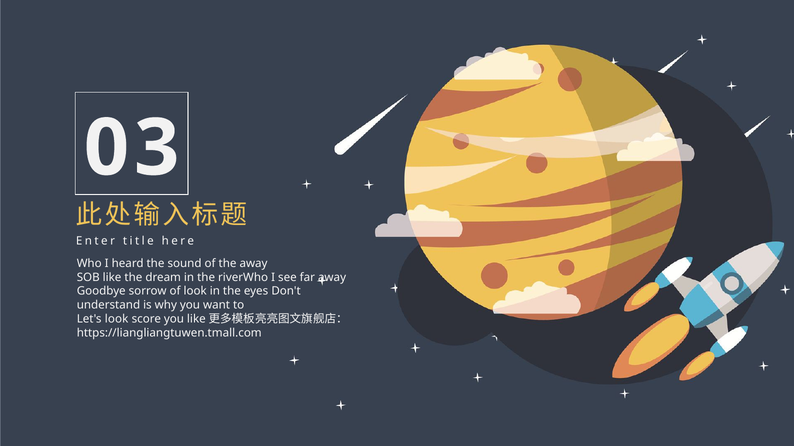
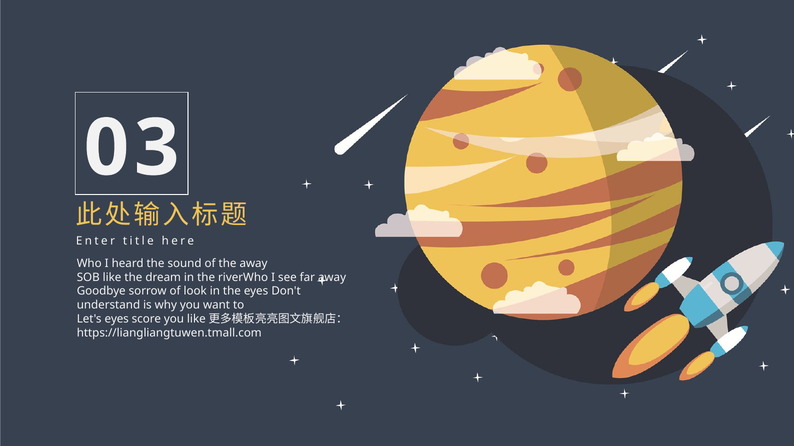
Let's look: look -> eyes
